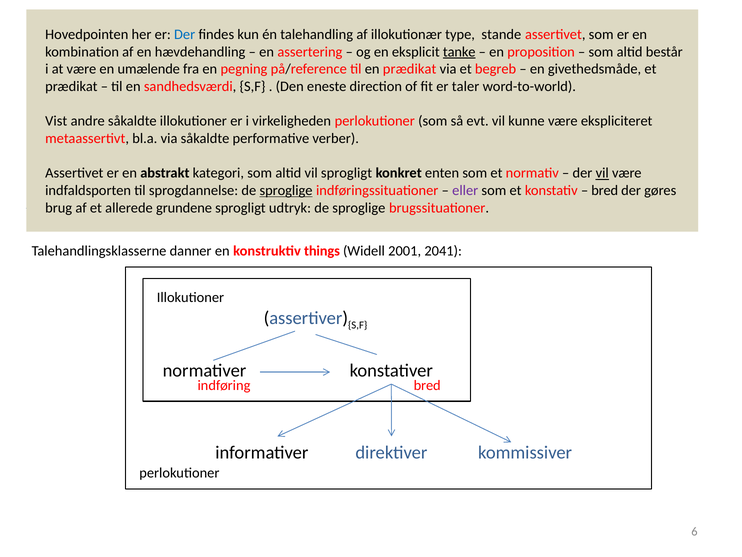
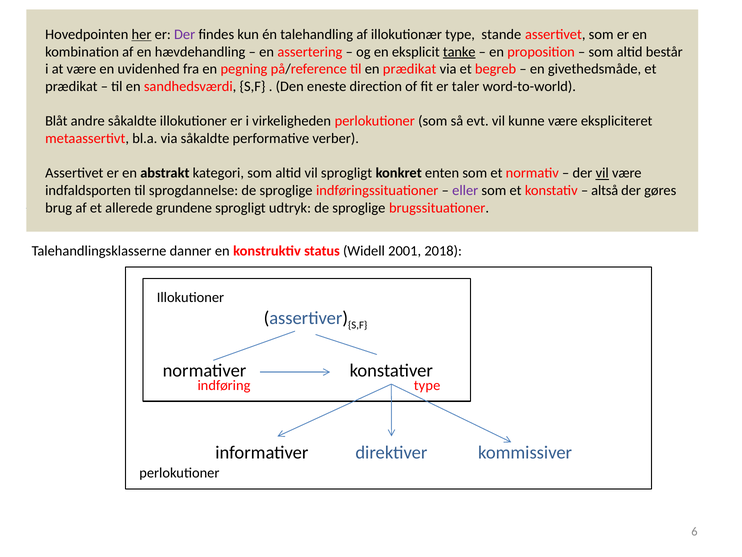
her underline: none -> present
Der at (185, 34) colour: blue -> purple
umælende: umælende -> uvidenhed
Vist: Vist -> Blåt
sproglige at (286, 190) underline: present -> none
bred at (605, 190): bred -> altså
things: things -> status
2041: 2041 -> 2018
indføring bred: bred -> type
